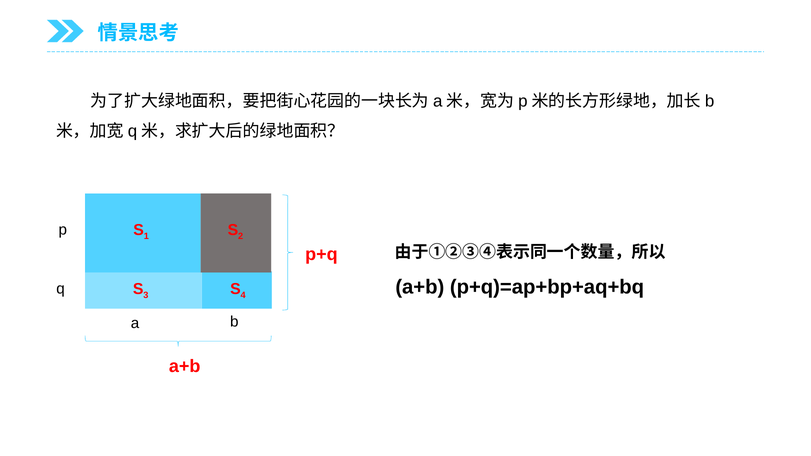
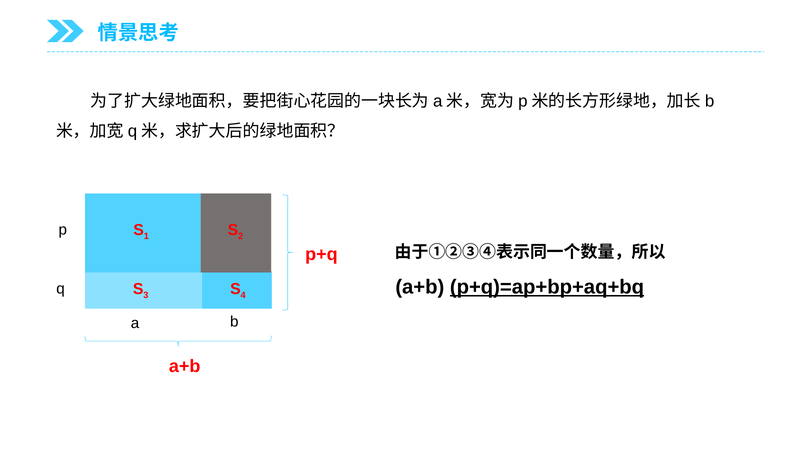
p+q)=ap+bp+aq+bq underline: none -> present
